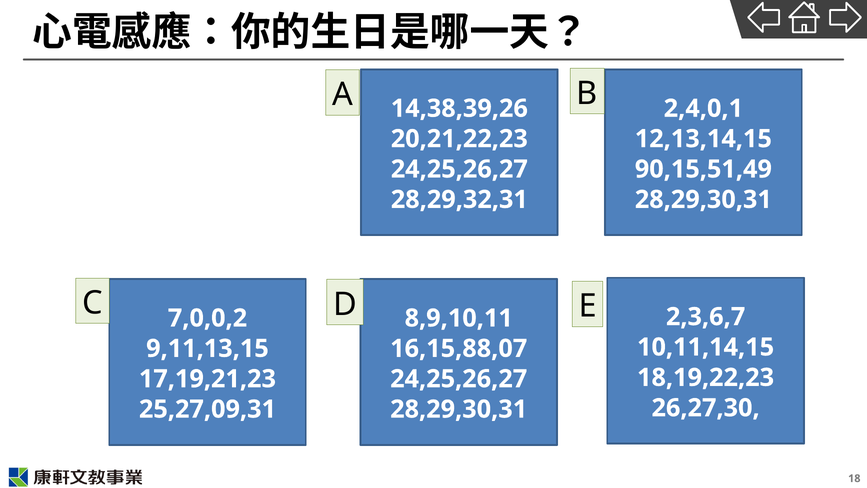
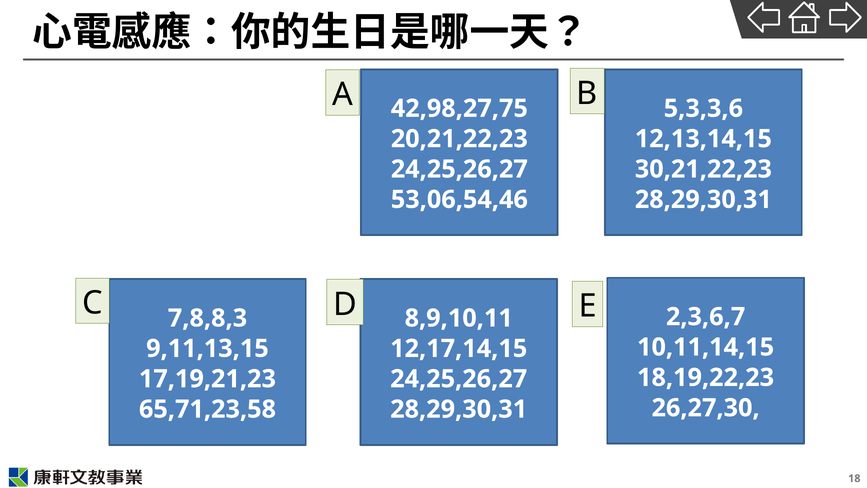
14,38,39,26: 14,38,39,26 -> 42,98,27,75
2,4,0,1: 2,4,0,1 -> 5,3,3,6
90,15,51,49: 90,15,51,49 -> 30,21,22,23
28,29,32,31: 28,29,32,31 -> 53,06,54,46
7,0,0,2: 7,0,0,2 -> 7,8,8,3
16,15,88,07: 16,15,88,07 -> 12,17,14,15
25,27,09,31: 25,27,09,31 -> 65,71,23,58
